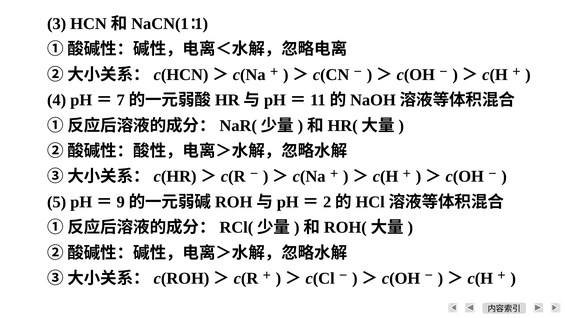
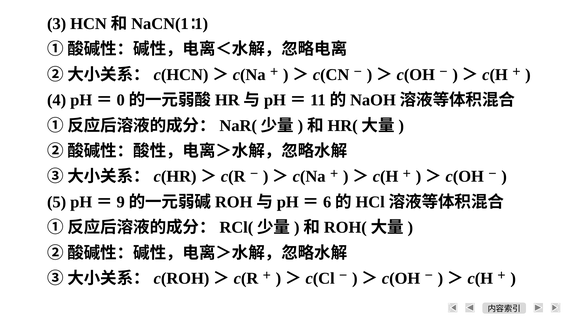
7: 7 -> 0
2: 2 -> 6
